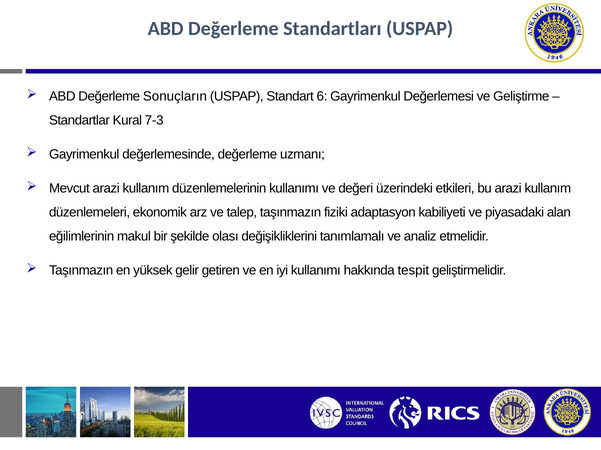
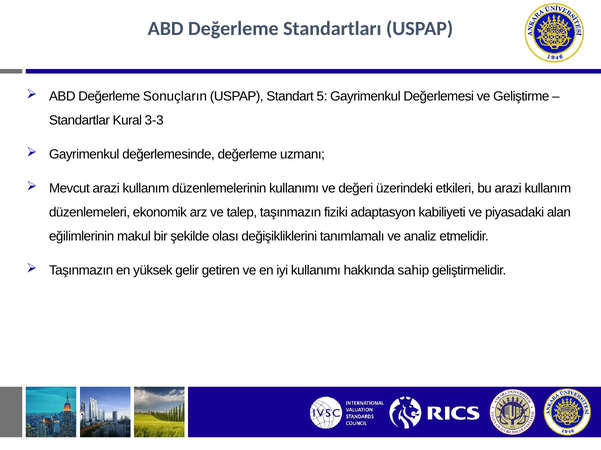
6: 6 -> 5
7-3: 7-3 -> 3-3
tespit: tespit -> sahip
